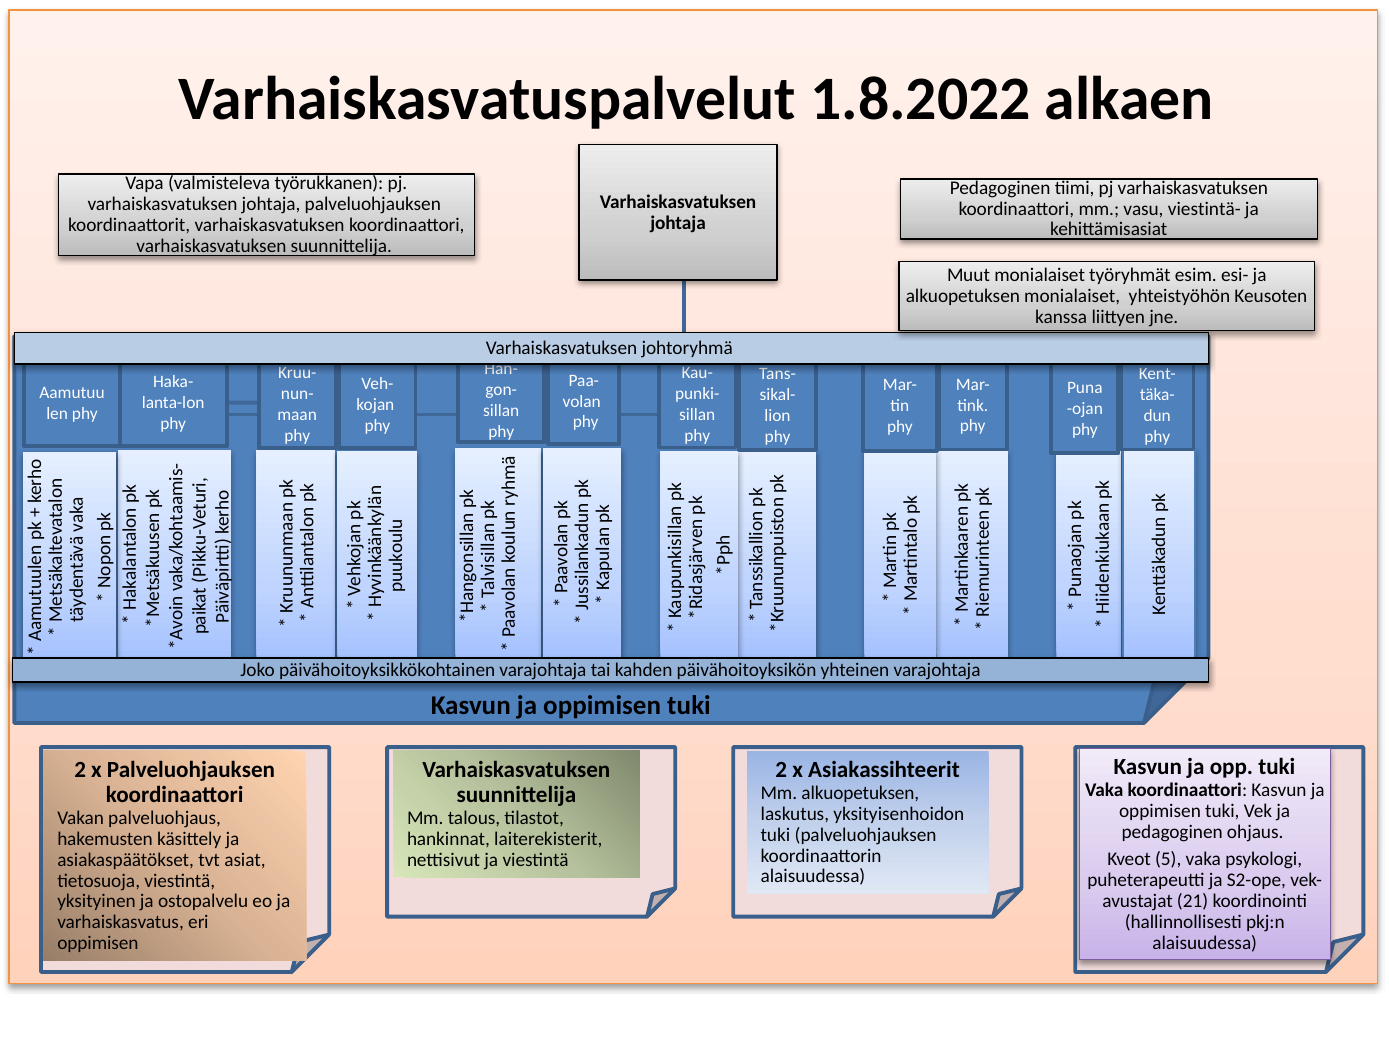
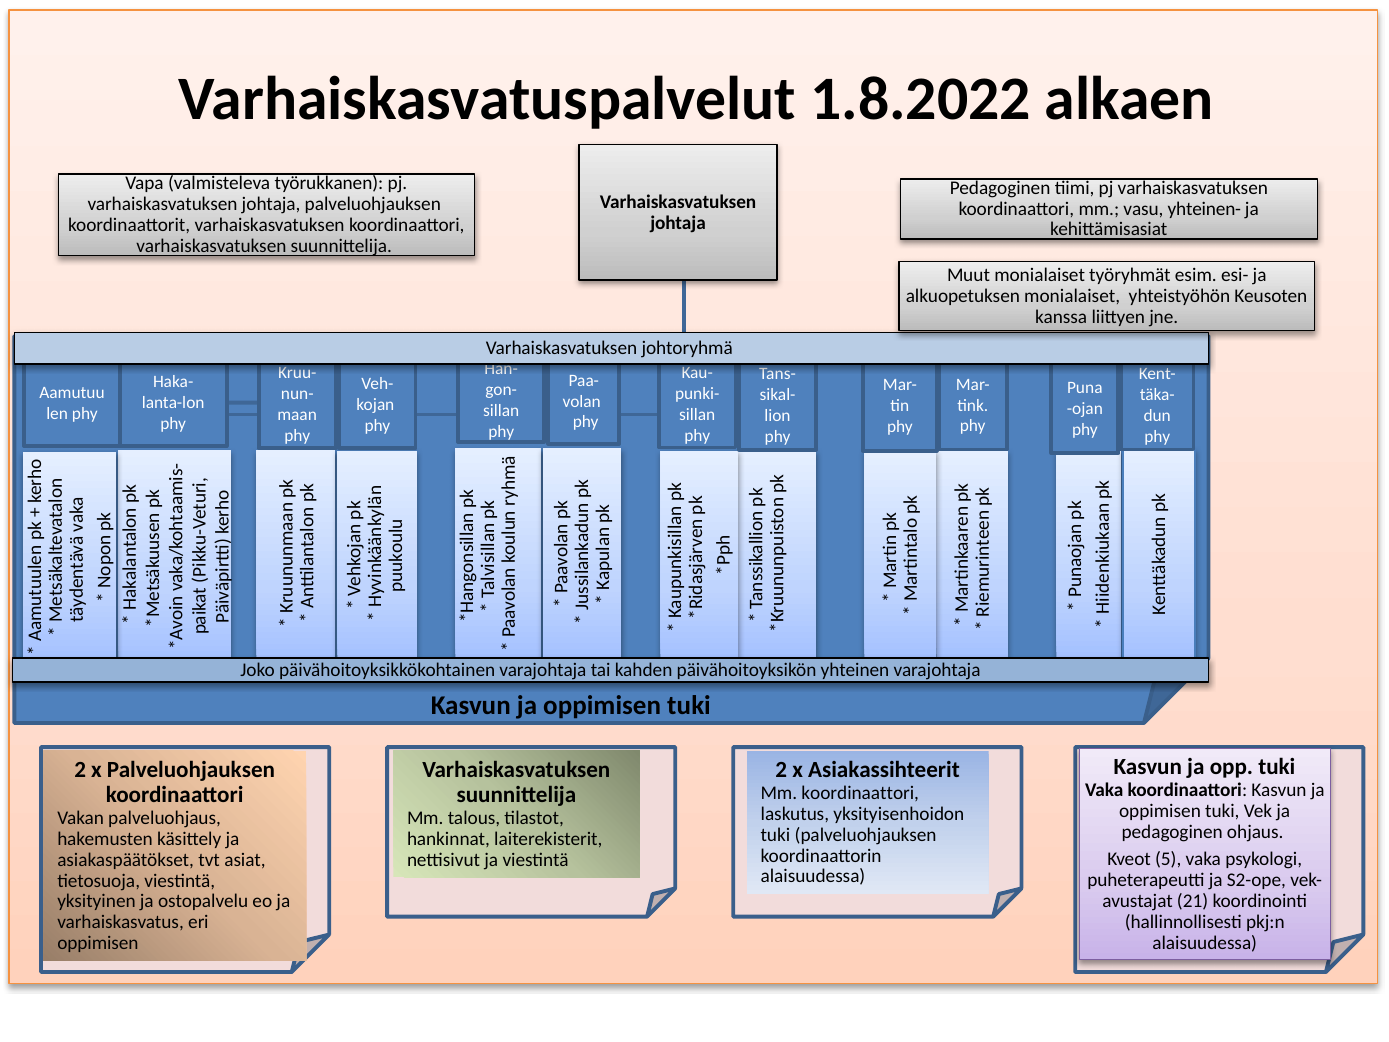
viestintä-: viestintä- -> yhteinen-
Mm alkuopetuksen: alkuopetuksen -> koordinaattori
